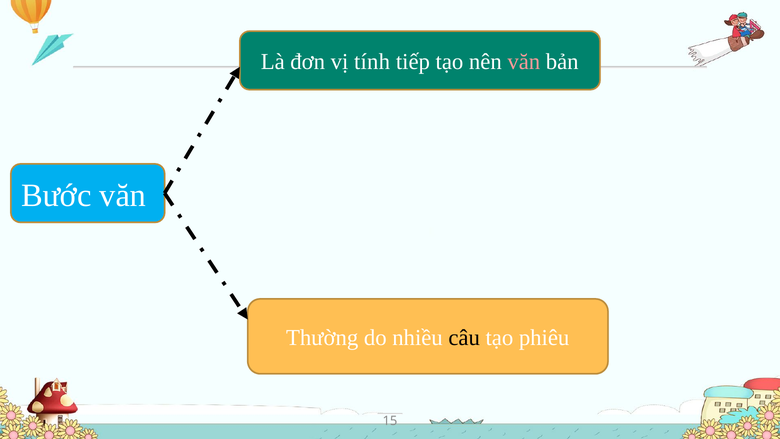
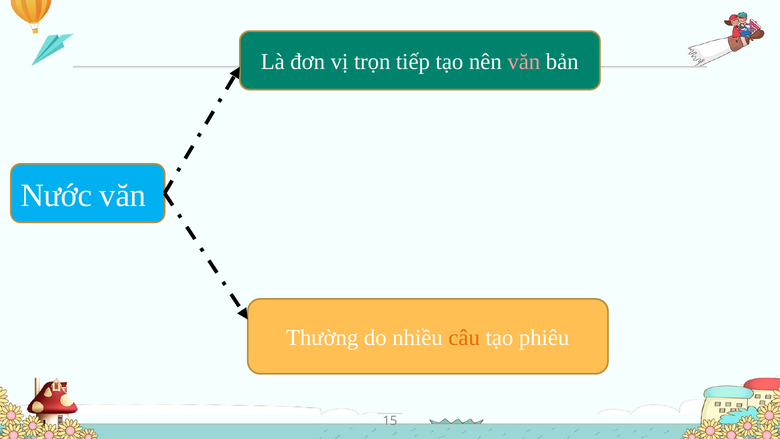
tính: tính -> trọn
Bước: Bước -> Nước
câu colour: black -> orange
